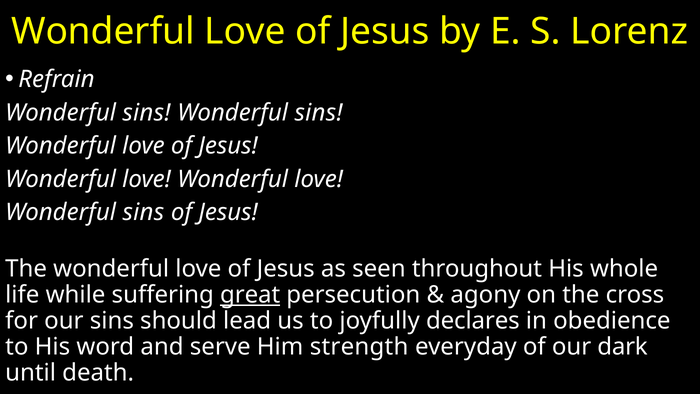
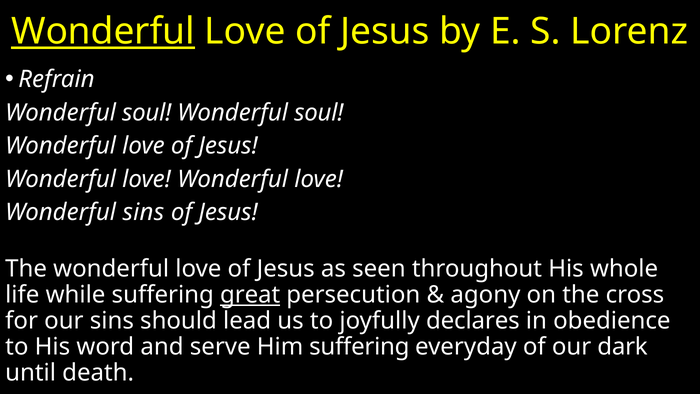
Wonderful at (103, 32) underline: none -> present
sins at (146, 113): sins -> soul
sins at (319, 113): sins -> soul
Him strength: strength -> suffering
